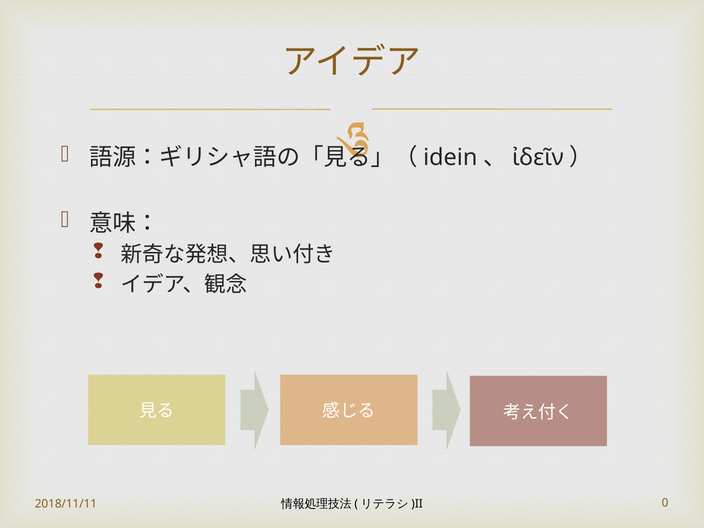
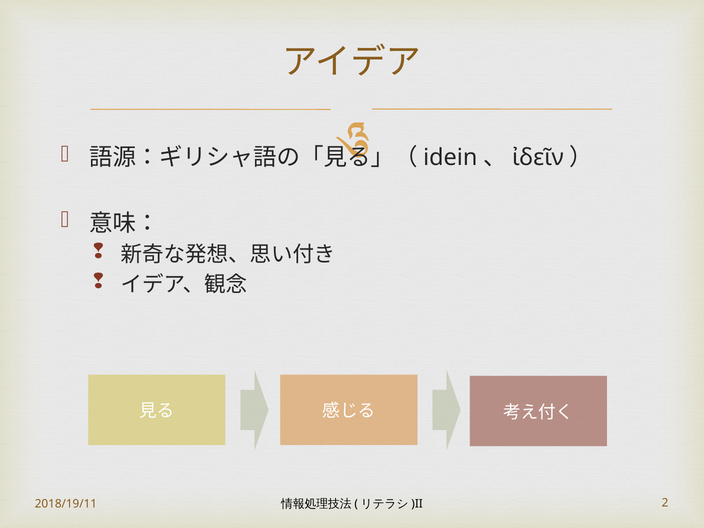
2018/11/11: 2018/11/11 -> 2018/19/11
0: 0 -> 2
